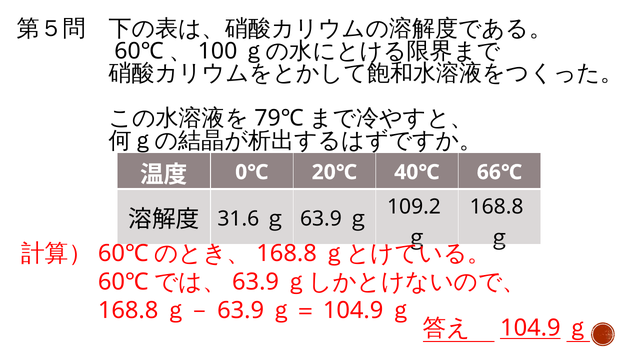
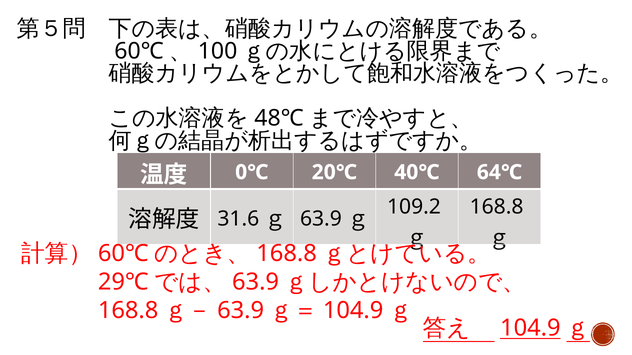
79℃: 79℃ -> 48℃
66℃: 66℃ -> 64℃
60℃ at (123, 282): 60℃ -> 29℃
